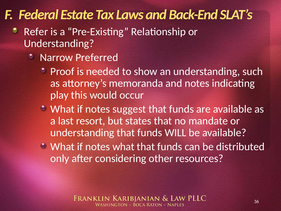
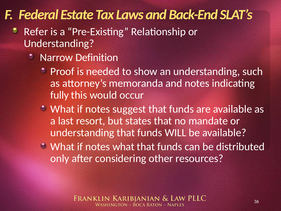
Preferred: Preferred -> Definition
play: play -> fully
